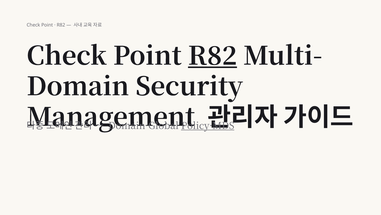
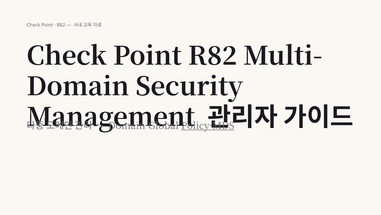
R82 at (212, 56) underline: present -> none
